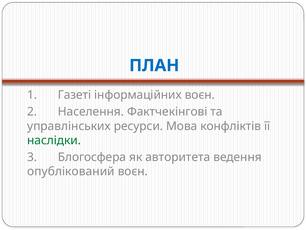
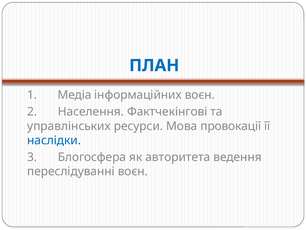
Газеті: Газеті -> Медіа
конфліктів: конфліктів -> провокації
наслідки colour: green -> blue
опублікований: опублікований -> переслідуванні
